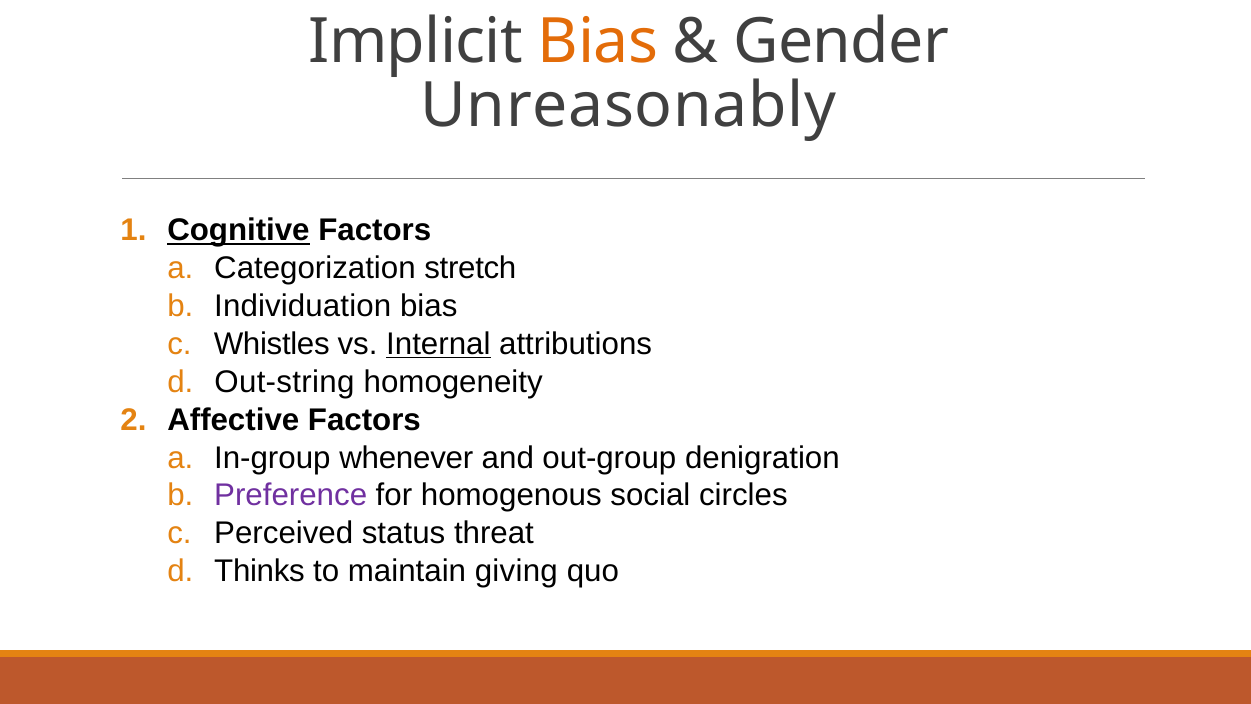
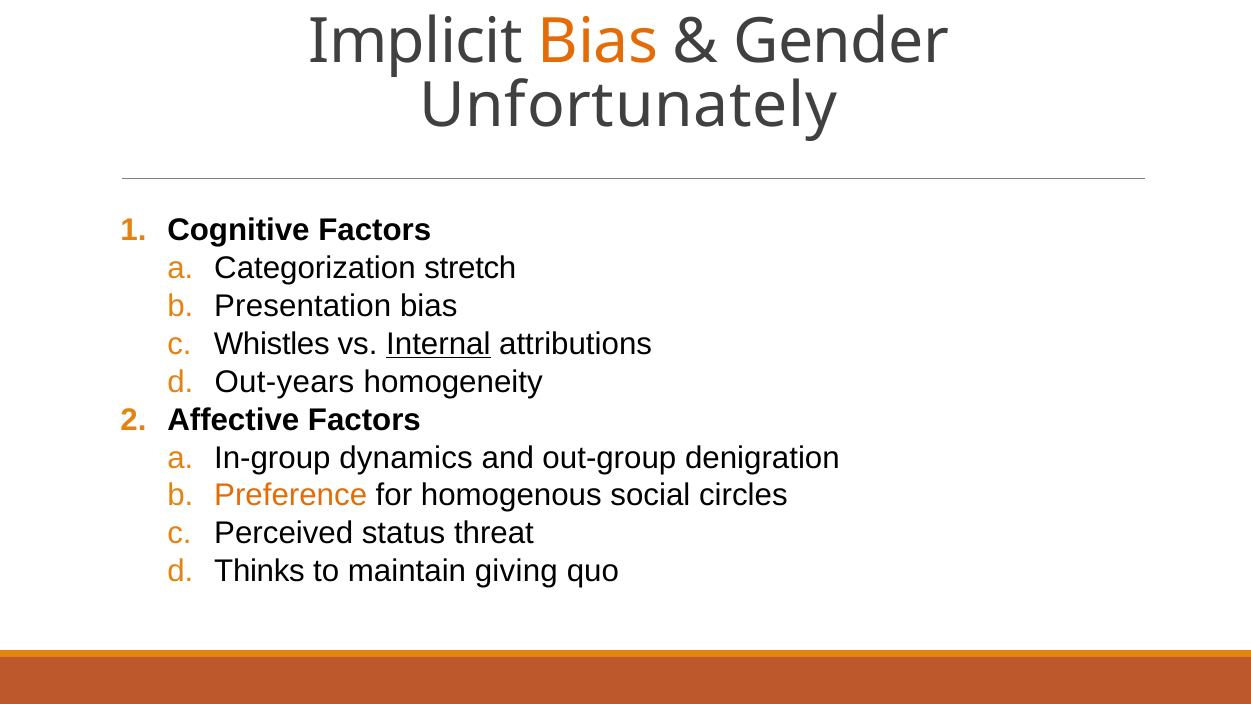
Unreasonably: Unreasonably -> Unfortunately
Cognitive underline: present -> none
Individuation: Individuation -> Presentation
Out-string: Out-string -> Out-years
whenever: whenever -> dynamics
Preference colour: purple -> orange
